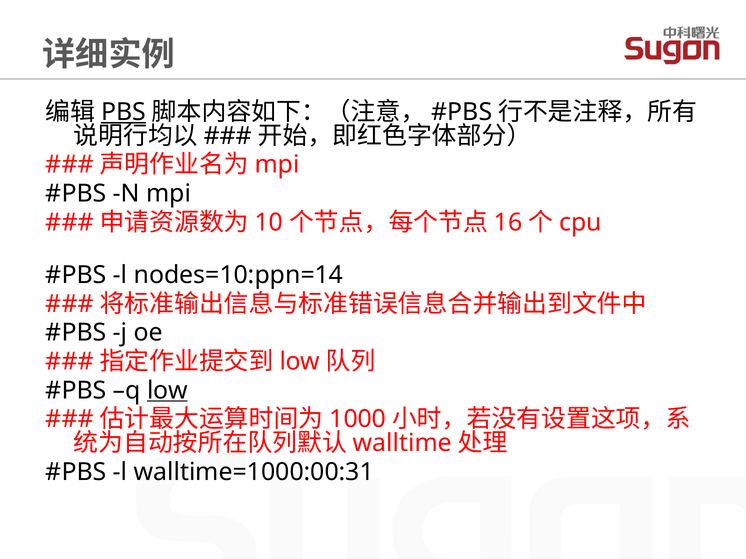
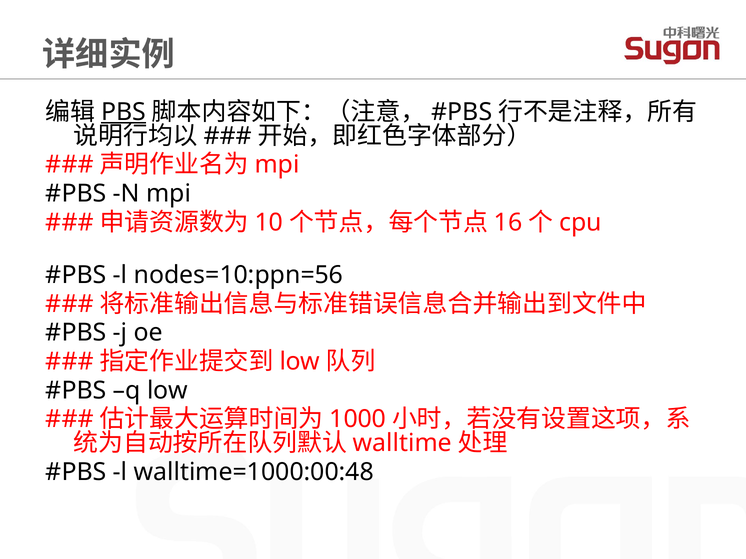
nodes=10:ppn=14: nodes=10:ppn=14 -> nodes=10:ppn=56
low at (167, 391) underline: present -> none
walltime=1000:00:31: walltime=1000:00:31 -> walltime=1000:00:48
